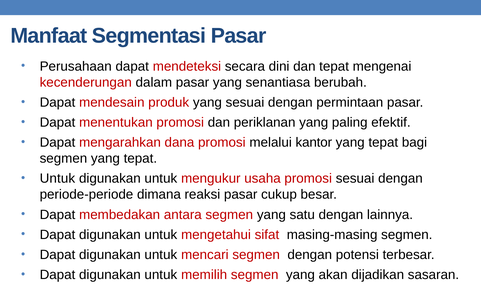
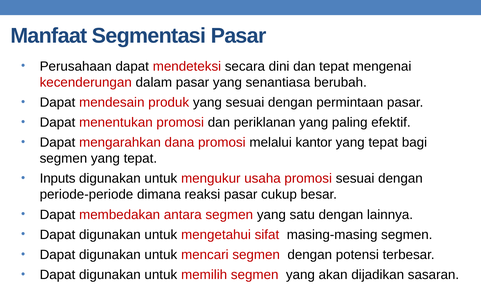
Untuk at (57, 179): Untuk -> Inputs
